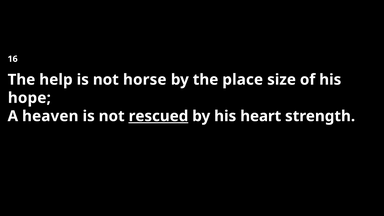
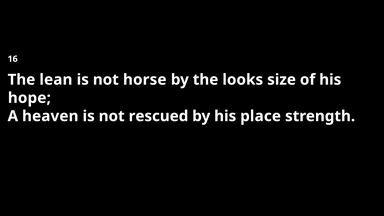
help: help -> lean
place: place -> looks
rescued underline: present -> none
heart: heart -> place
